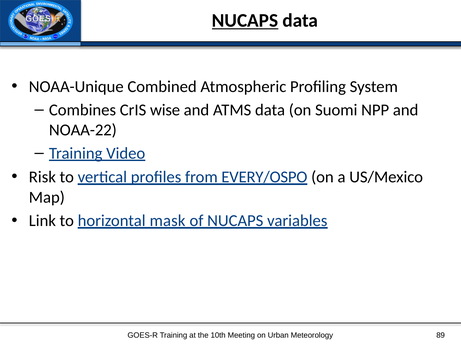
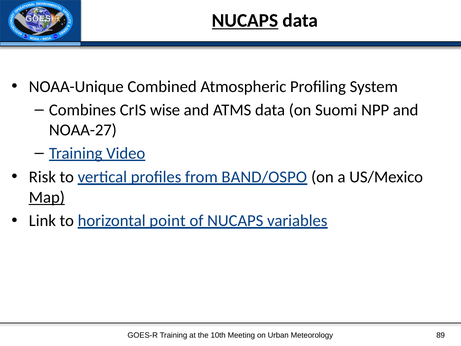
NOAA-22: NOAA-22 -> NOAA-27
EVERY/OSPO: EVERY/OSPO -> BAND/OSPO
Map underline: none -> present
mask: mask -> point
